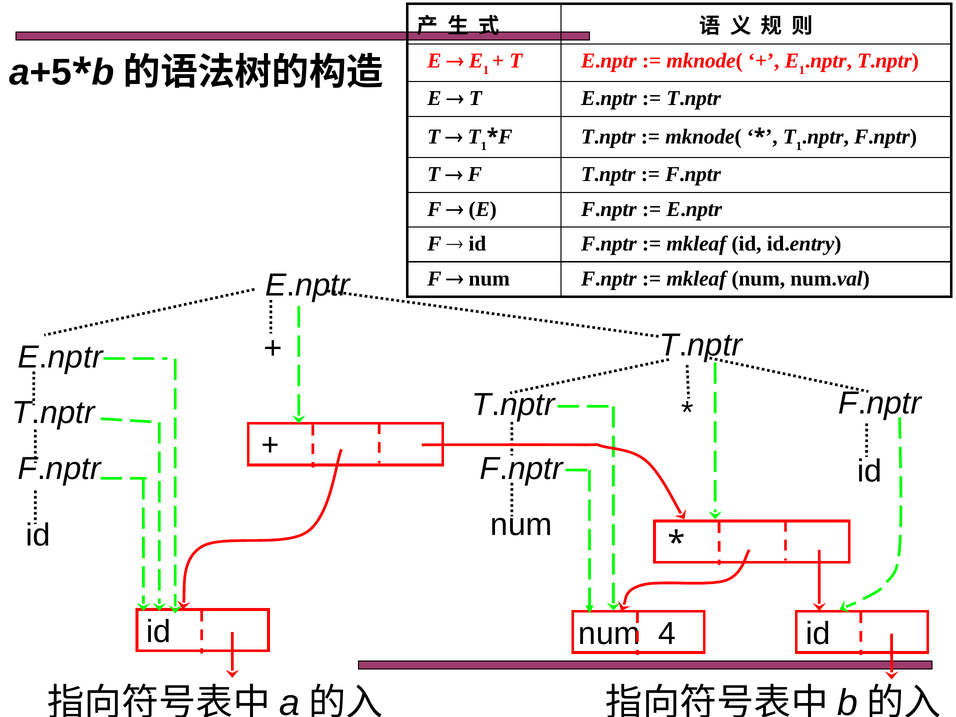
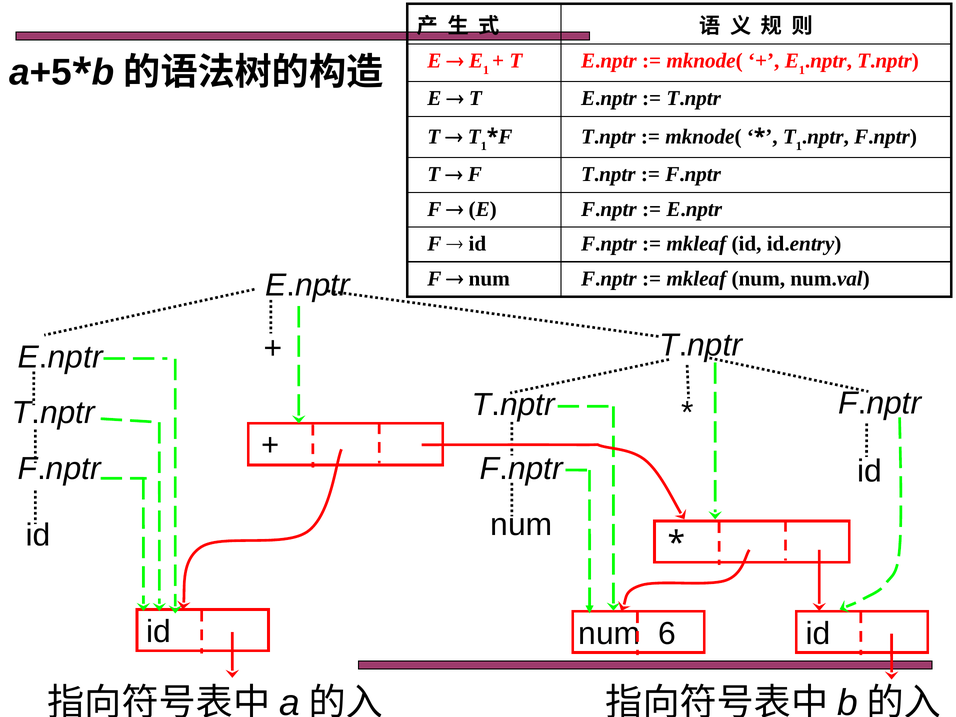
4: 4 -> 6
